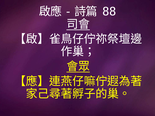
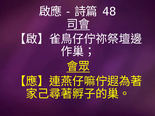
88: 88 -> 48
